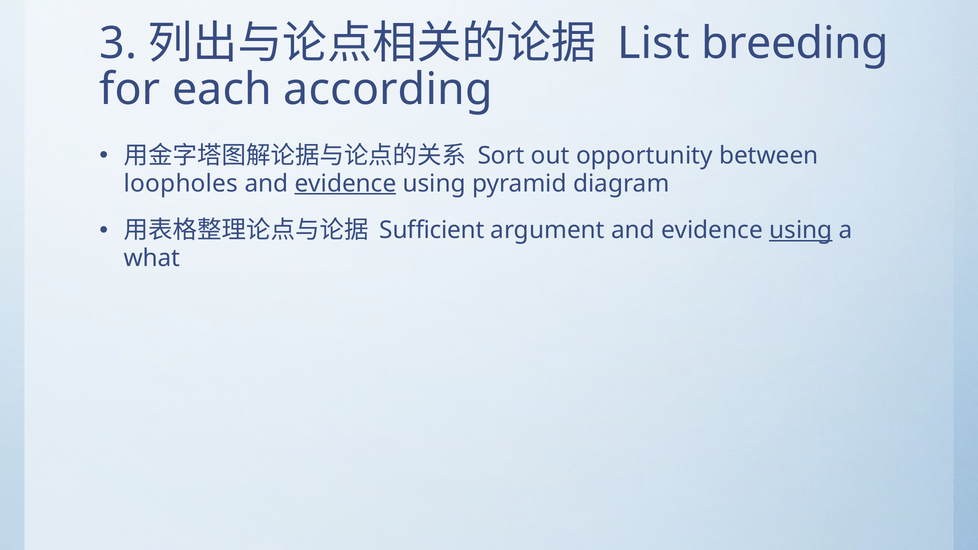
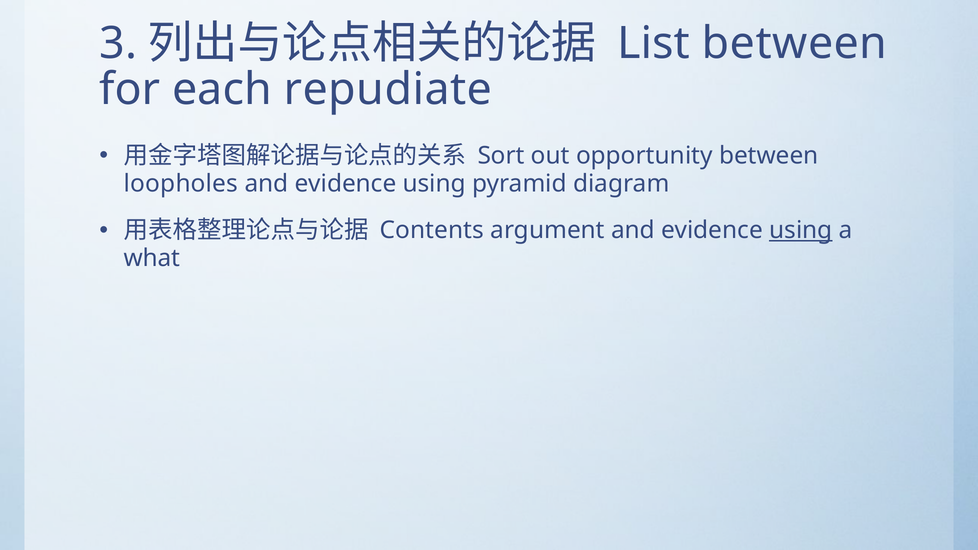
List breeding: breeding -> between
according: according -> repudiate
evidence at (346, 184) underline: present -> none
Sufficient: Sufficient -> Contents
